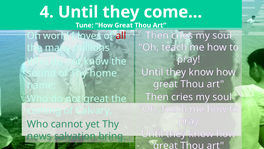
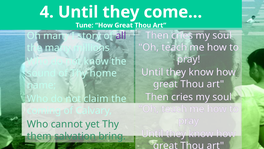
Oh world: world -> many
loves: loves -> story
all colour: red -> purple
not great: great -> claim
news: news -> them
